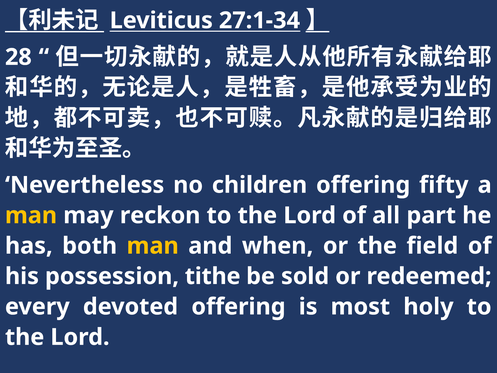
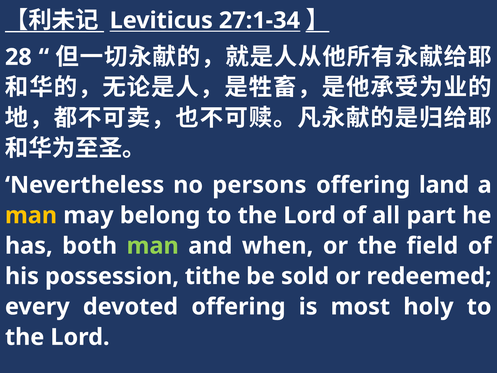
children: children -> persons
fifty: fifty -> land
reckon: reckon -> belong
man at (153, 246) colour: yellow -> light green
